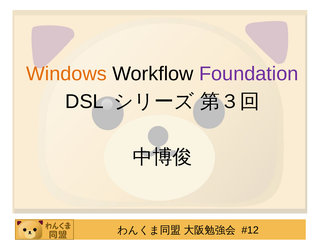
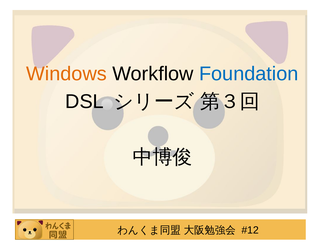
Foundation colour: purple -> blue
